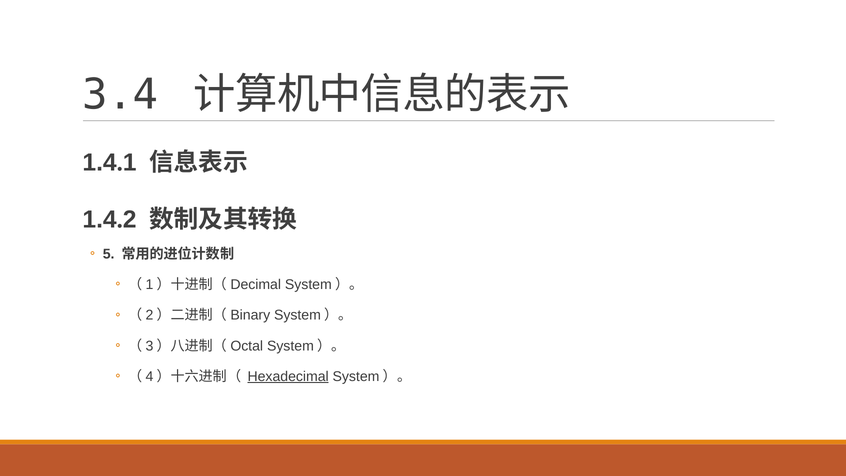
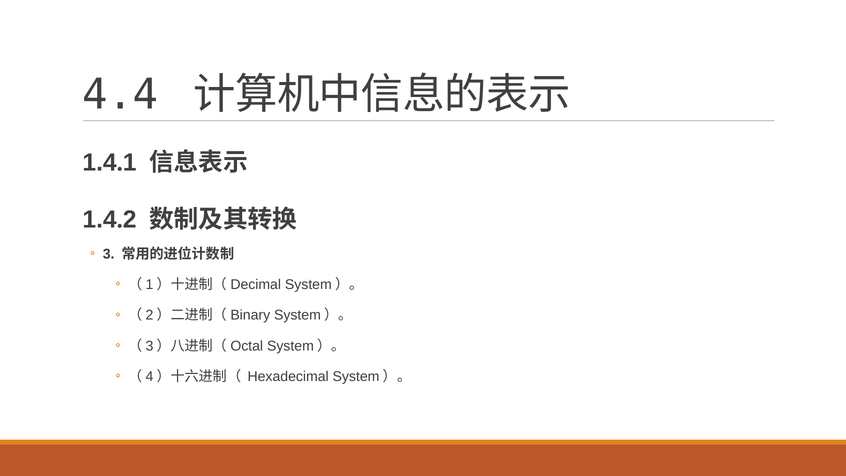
3.4: 3.4 -> 4.4
5: 5 -> 3
Hexadecimal underline: present -> none
